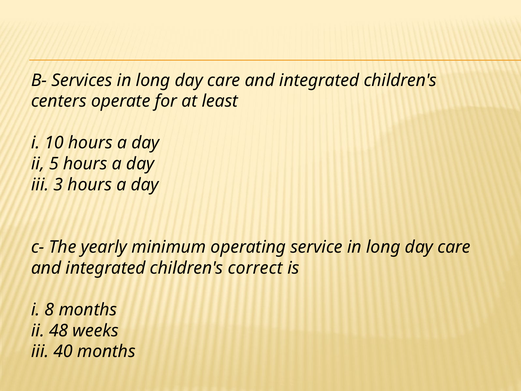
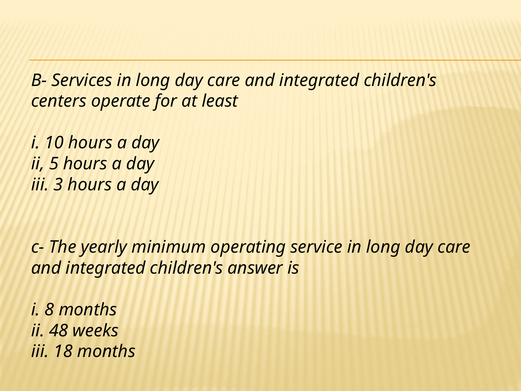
correct: correct -> answer
40: 40 -> 18
